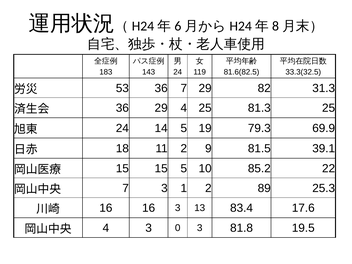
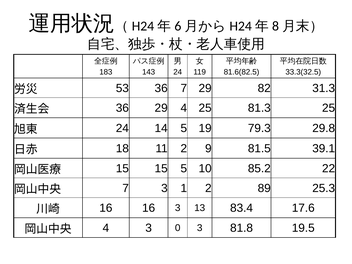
69.9: 69.9 -> 29.8
